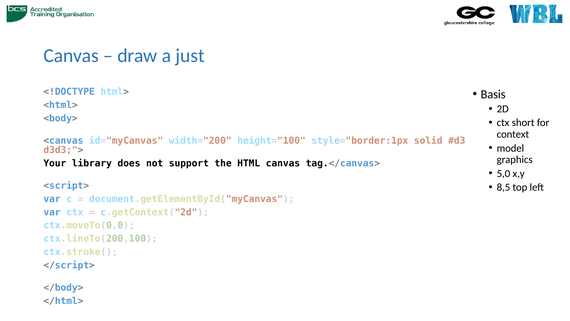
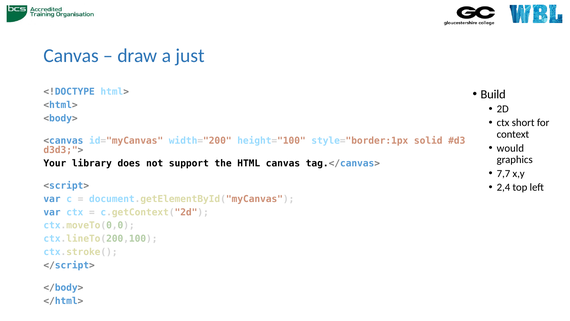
Basis: Basis -> Build
model: model -> would
5,0: 5,0 -> 7,7
8,5: 8,5 -> 2,4
